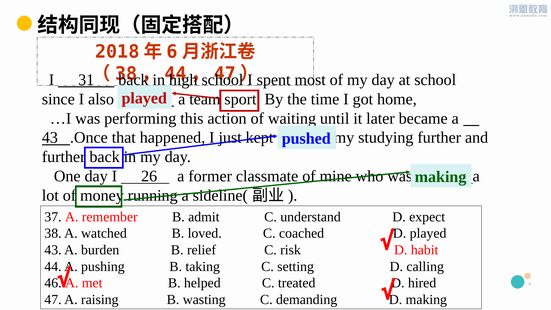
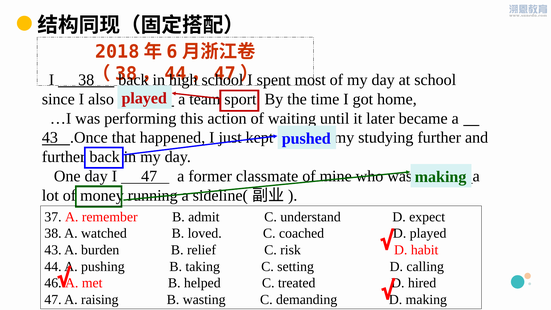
I 31: 31 -> 38
I 26: 26 -> 47
